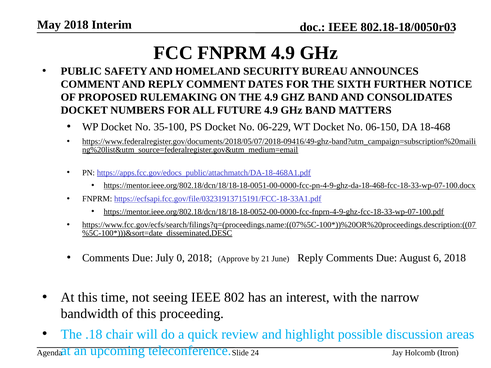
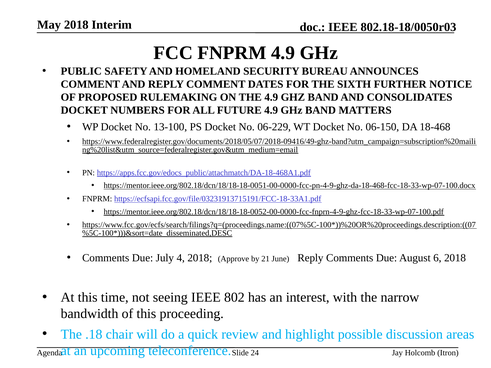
35-100: 35-100 -> 13-100
0: 0 -> 4
